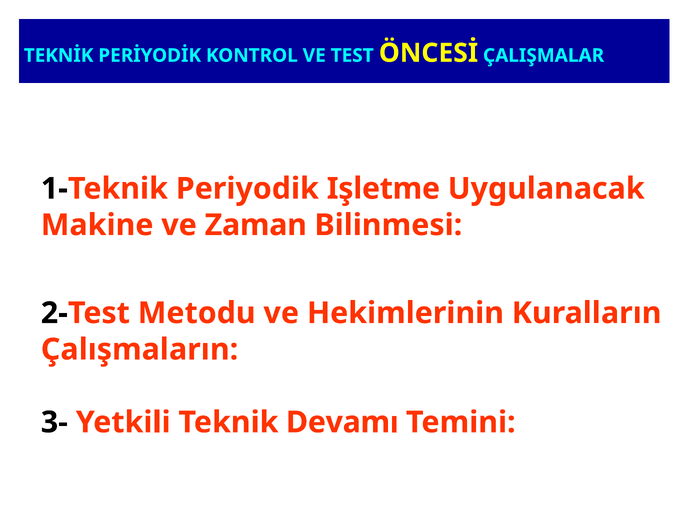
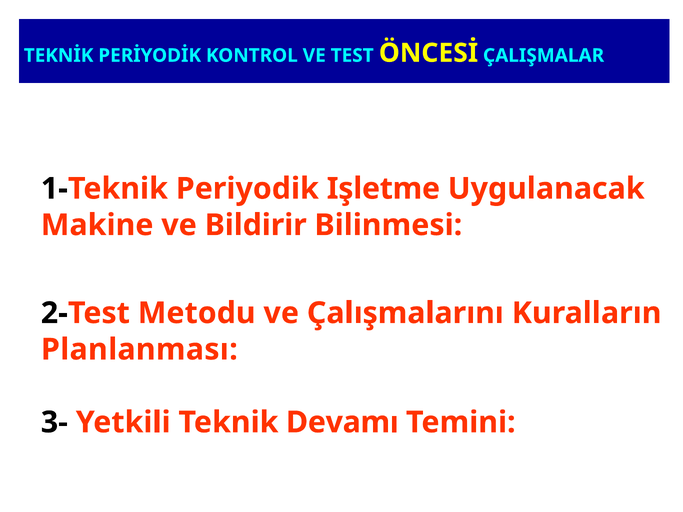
Zaman: Zaman -> Bildirir
Hekimlerinin: Hekimlerinin -> Çalışmalarını
Çalışmaların: Çalışmaların -> Planlanması
